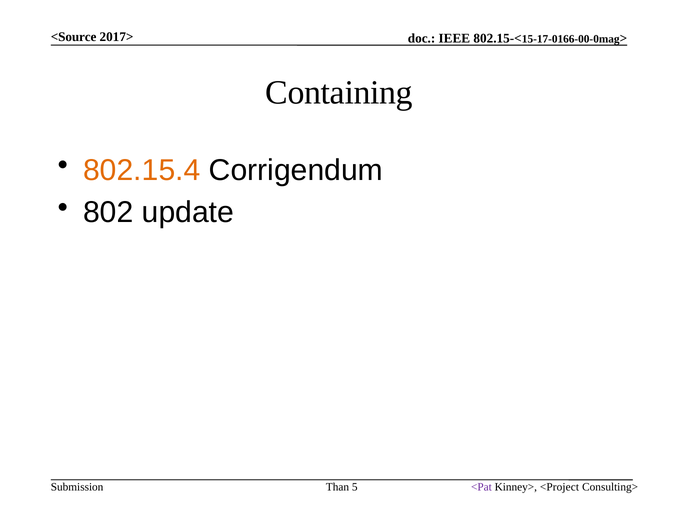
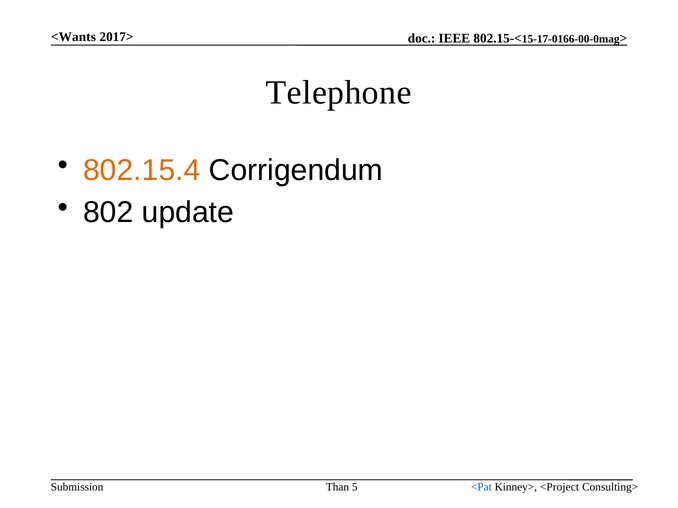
<Source: <Source -> <Wants
Containing: Containing -> Telephone
<Pat colour: purple -> blue
